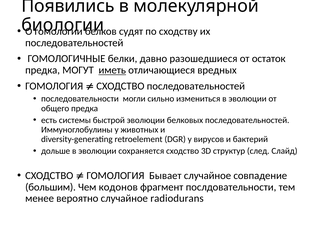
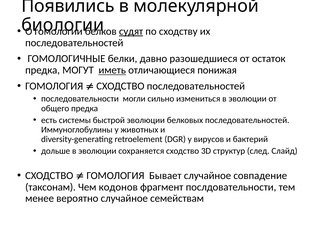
судят underline: none -> present
вредных: вредных -> понижая
большим: большим -> таксонам
radiodurans: radiodurans -> семействам
